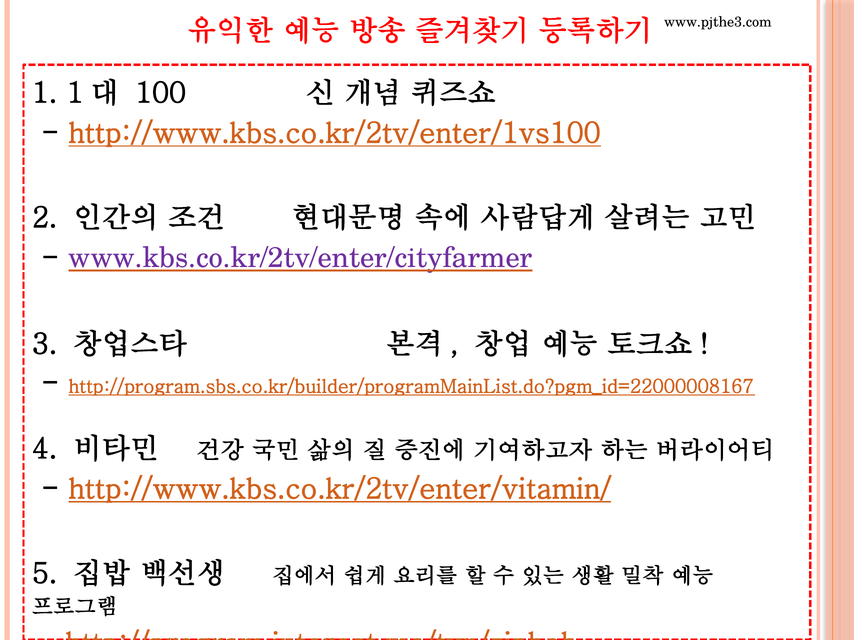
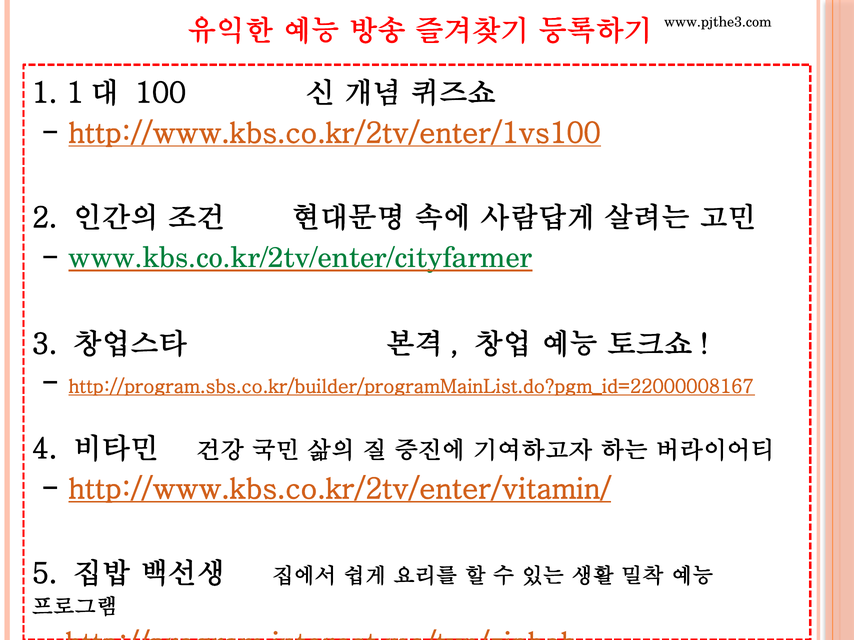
www.kbs.co.kr/2tv/enter/cityfarmer colour: purple -> green
